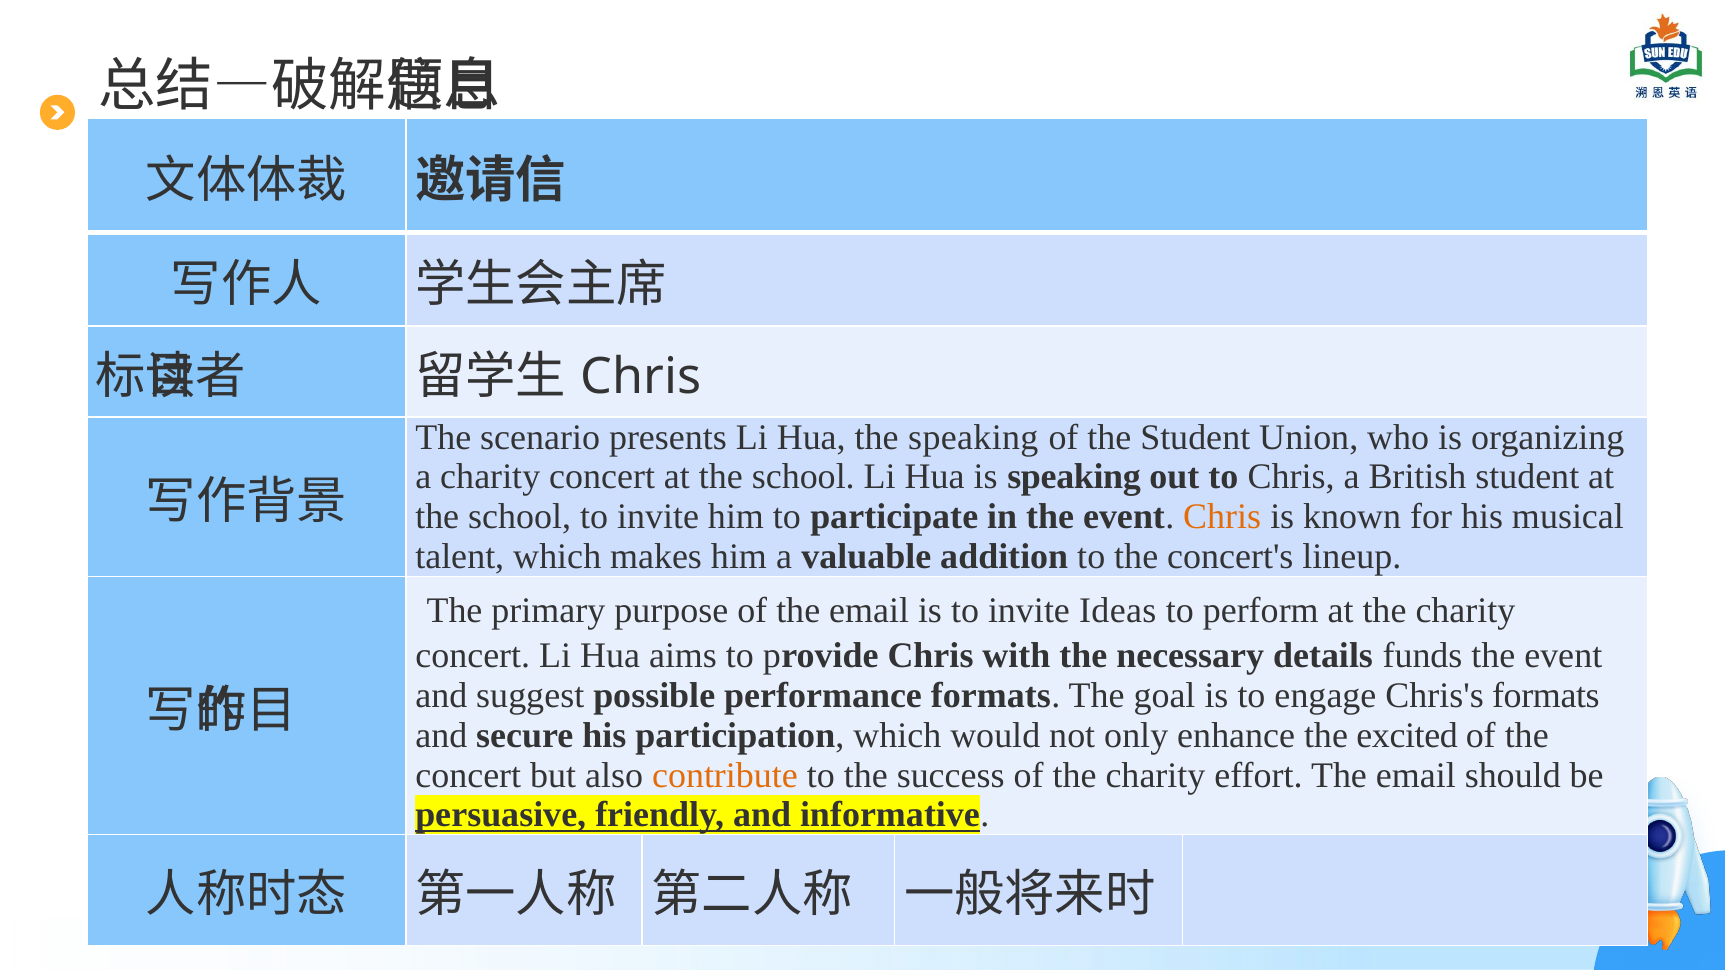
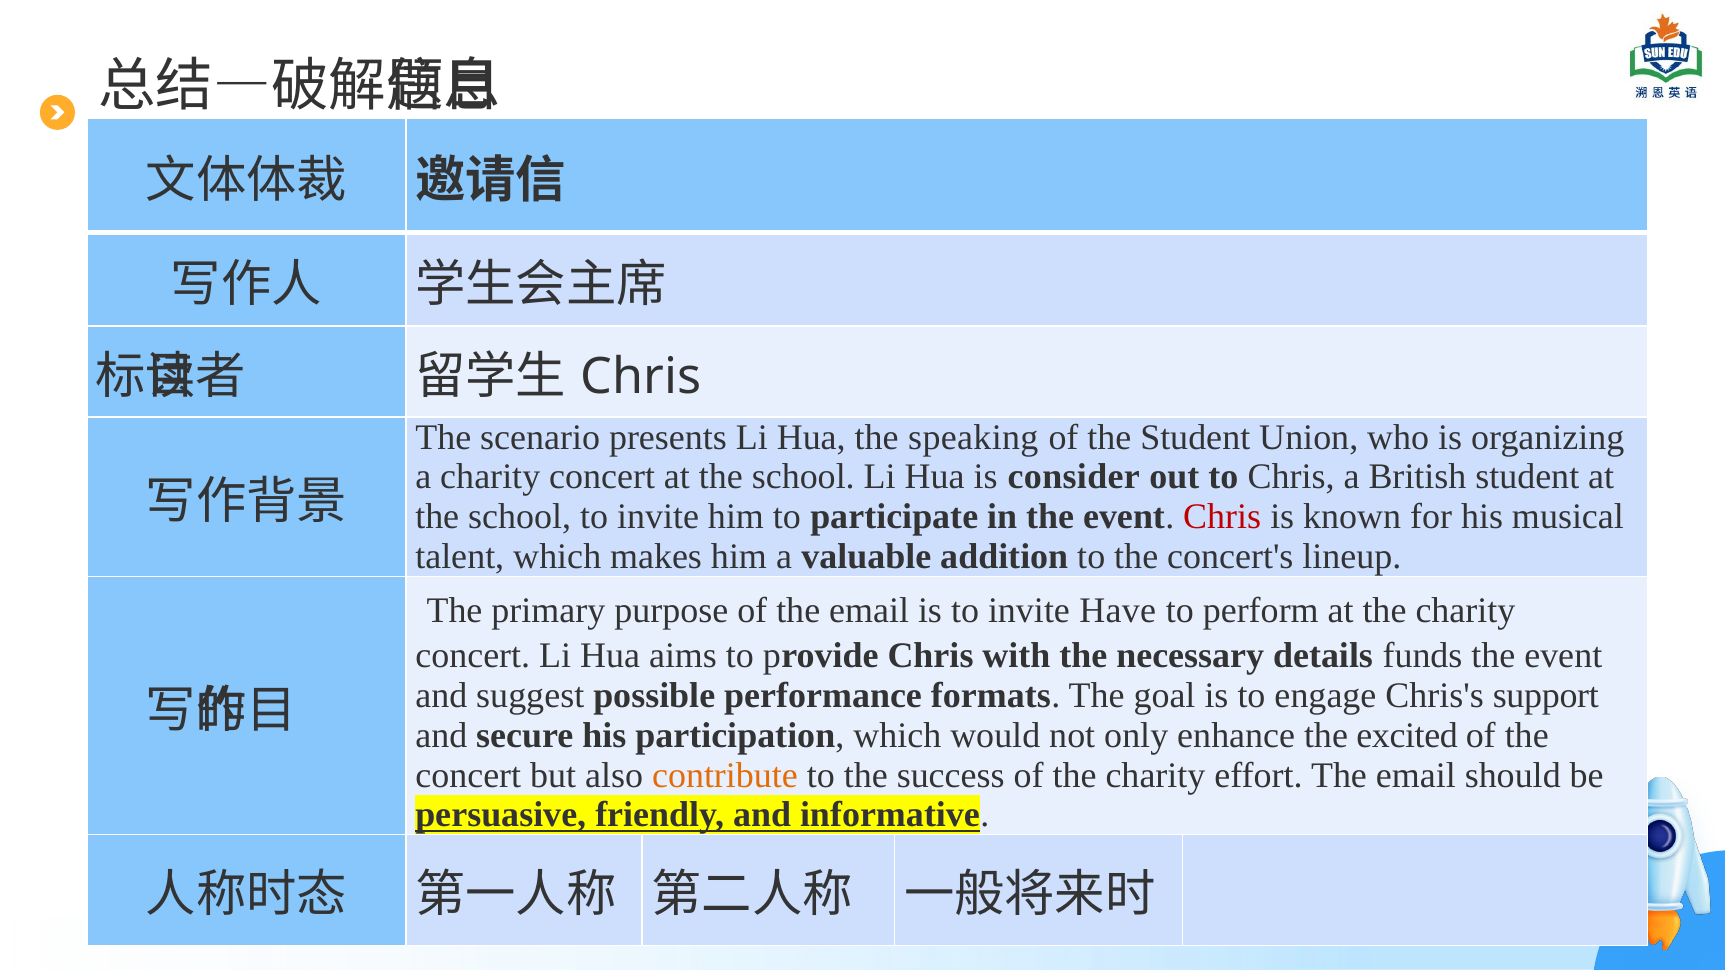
is speaking: speaking -> consider
Chris at (1222, 517) colour: orange -> red
Ideas: Ideas -> Have
Chris's formats: formats -> support
